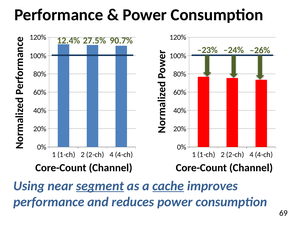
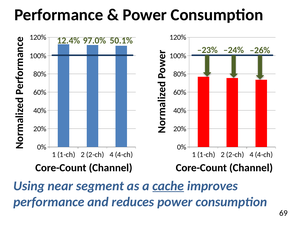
27.5%: 27.5% -> 97.0%
90.7%: 90.7% -> 50.1%
segment underline: present -> none
